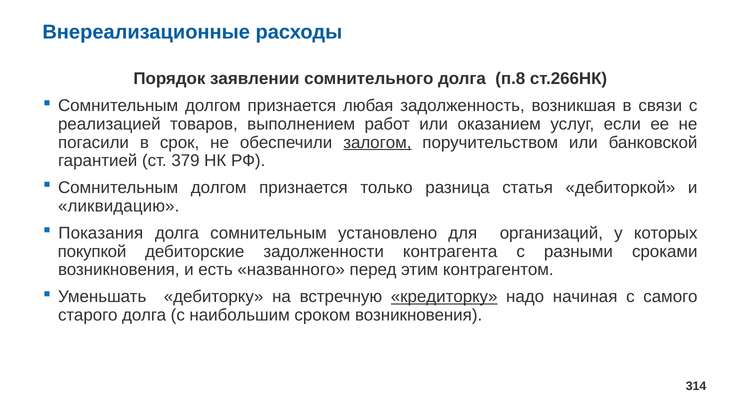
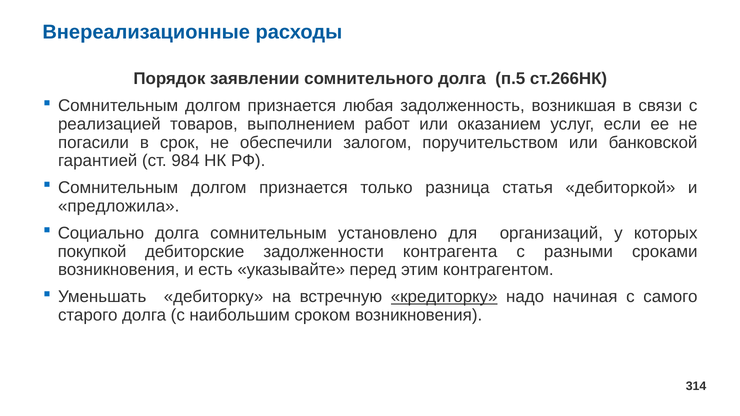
п.8: п.8 -> п.5
залогом underline: present -> none
379: 379 -> 984
ликвидацию: ликвидацию -> предложила
Показания: Показания -> Социально
названного: названного -> указывайте
